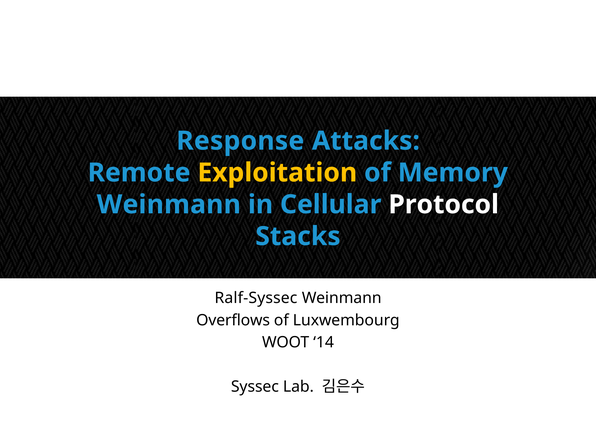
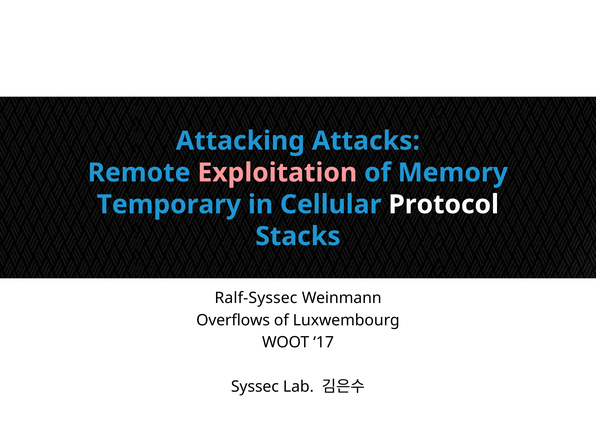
Response: Response -> Attacking
Exploitation colour: yellow -> pink
Weinmann at (169, 205): Weinmann -> Temporary
14: 14 -> 17
